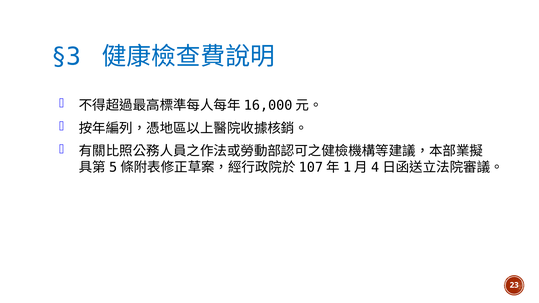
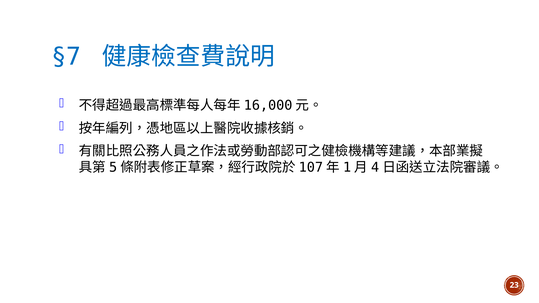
§3: §3 -> §7
